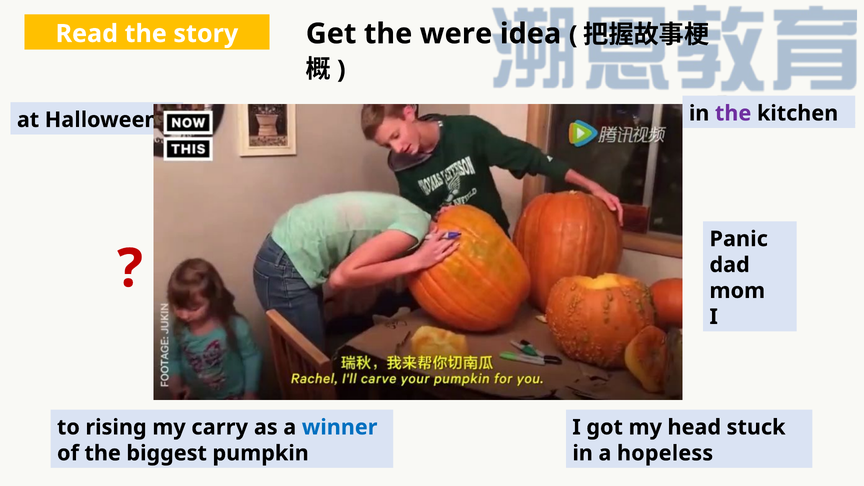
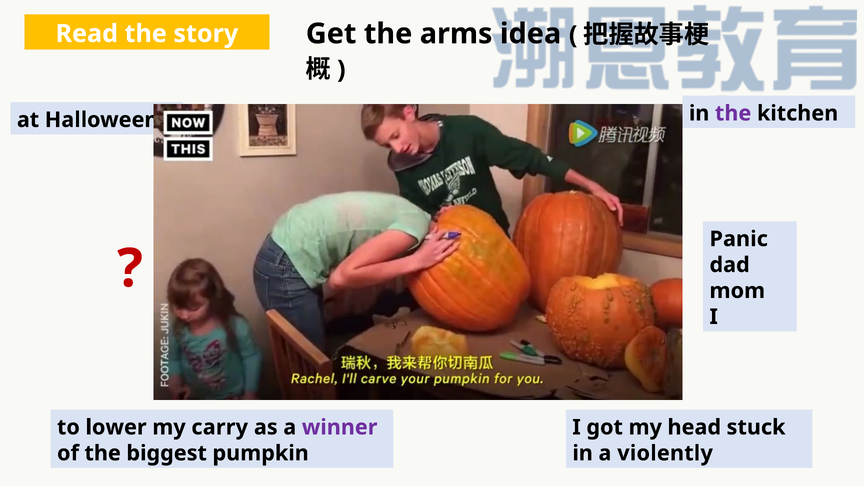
were: were -> arms
rising: rising -> lower
winner colour: blue -> purple
hopeless: hopeless -> violently
